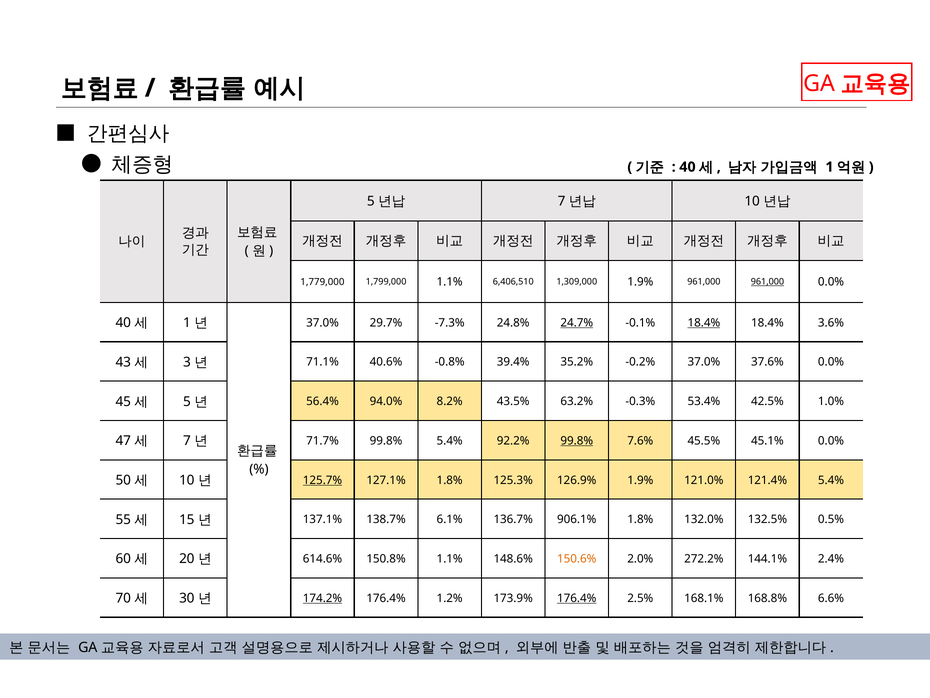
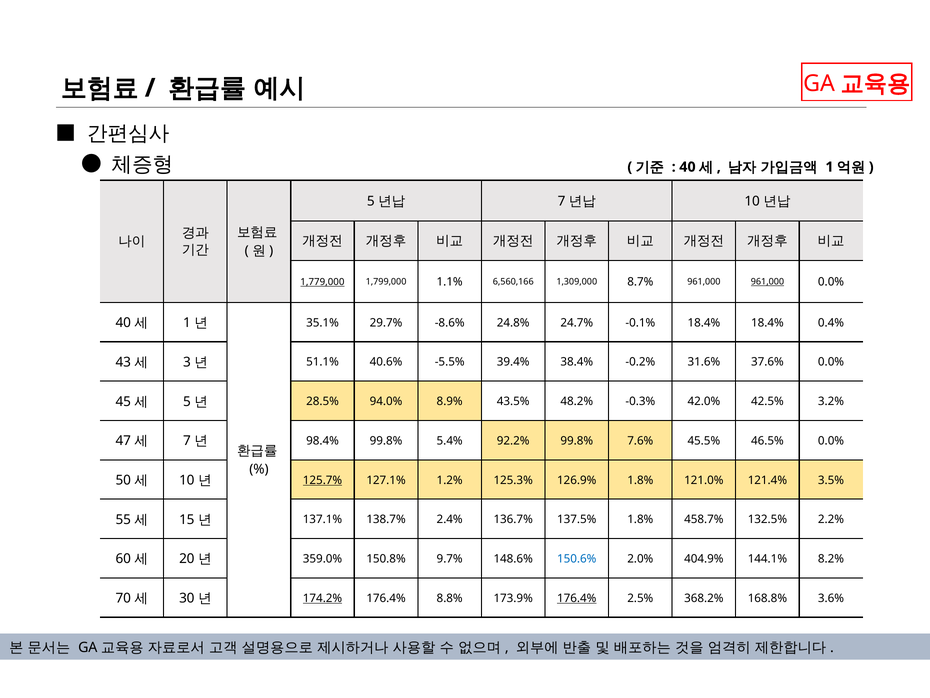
1,779,000 underline: none -> present
6,406,510: 6,406,510 -> 6,560,166
1,309,000 1.9%: 1.9% -> 8.7%
37.0% at (323, 323): 37.0% -> 35.1%
-7.3%: -7.3% -> -8.6%
24.7% underline: present -> none
18.4% at (704, 323) underline: present -> none
3.6%: 3.6% -> 0.4%
71.1%: 71.1% -> 51.1%
-0.8%: -0.8% -> -5.5%
35.2%: 35.2% -> 38.4%
-0.2% 37.0%: 37.0% -> 31.6%
56.4%: 56.4% -> 28.5%
8.2%: 8.2% -> 8.9%
63.2%: 63.2% -> 48.2%
53.4%: 53.4% -> 42.0%
1.0%: 1.0% -> 3.2%
71.7%: 71.7% -> 98.4%
99.8% at (577, 441) underline: present -> none
45.1%: 45.1% -> 46.5%
127.1% 1.8%: 1.8% -> 1.2%
126.9% 1.9%: 1.9% -> 1.8%
121.4% 5.4%: 5.4% -> 3.5%
6.1%: 6.1% -> 2.4%
906.1%: 906.1% -> 137.5%
132.0%: 132.0% -> 458.7%
0.5%: 0.5% -> 2.2%
614.6%: 614.6% -> 359.0%
150.8% 1.1%: 1.1% -> 9.7%
150.6% colour: orange -> blue
272.2%: 272.2% -> 404.9%
2.4%: 2.4% -> 8.2%
1.2%: 1.2% -> 8.8%
168.1%: 168.1% -> 368.2%
6.6%: 6.6% -> 3.6%
